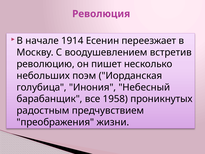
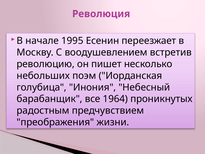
1914: 1914 -> 1995
1958: 1958 -> 1964
